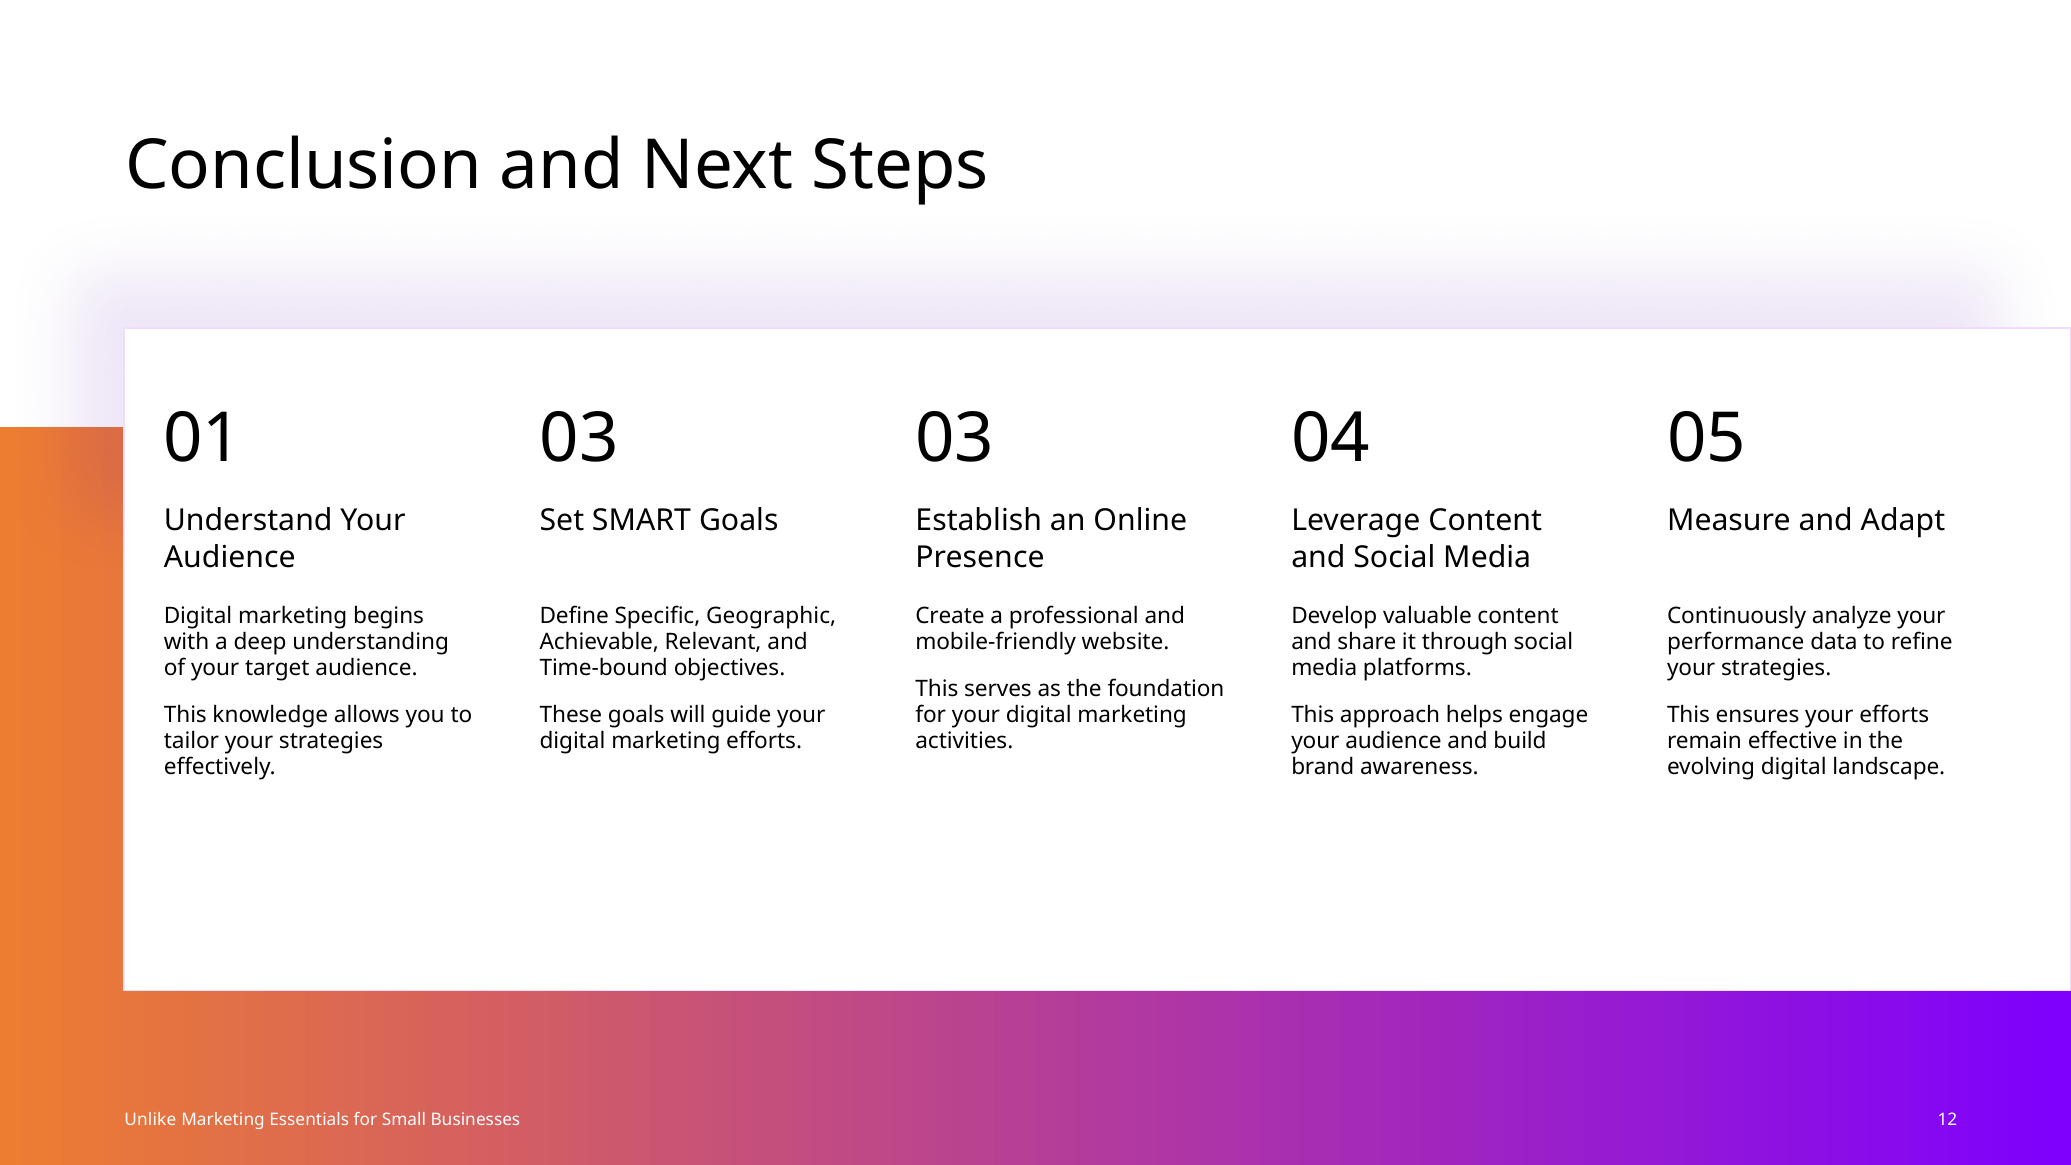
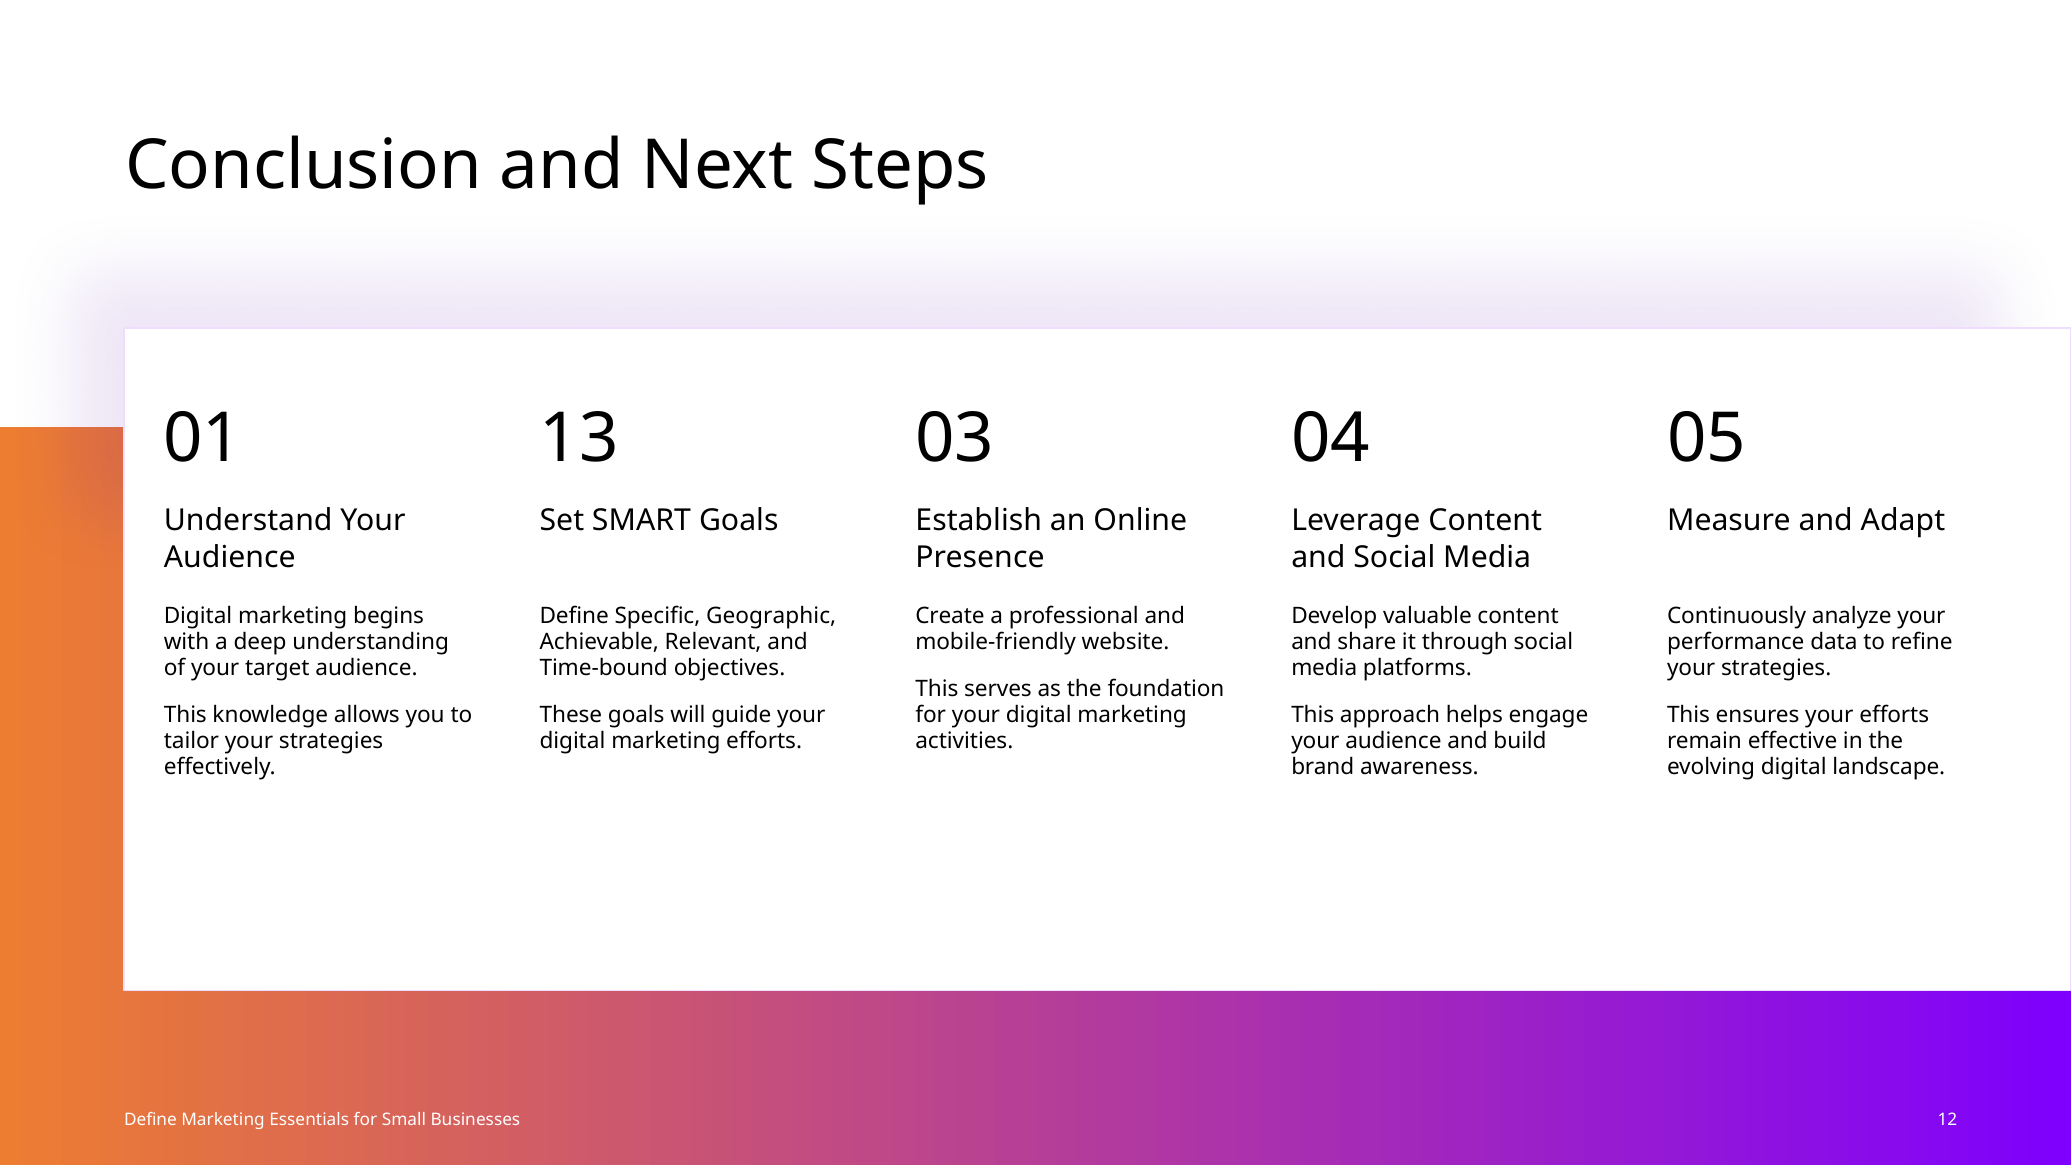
01 03: 03 -> 13
Unlike at (150, 1119): Unlike -> Define
